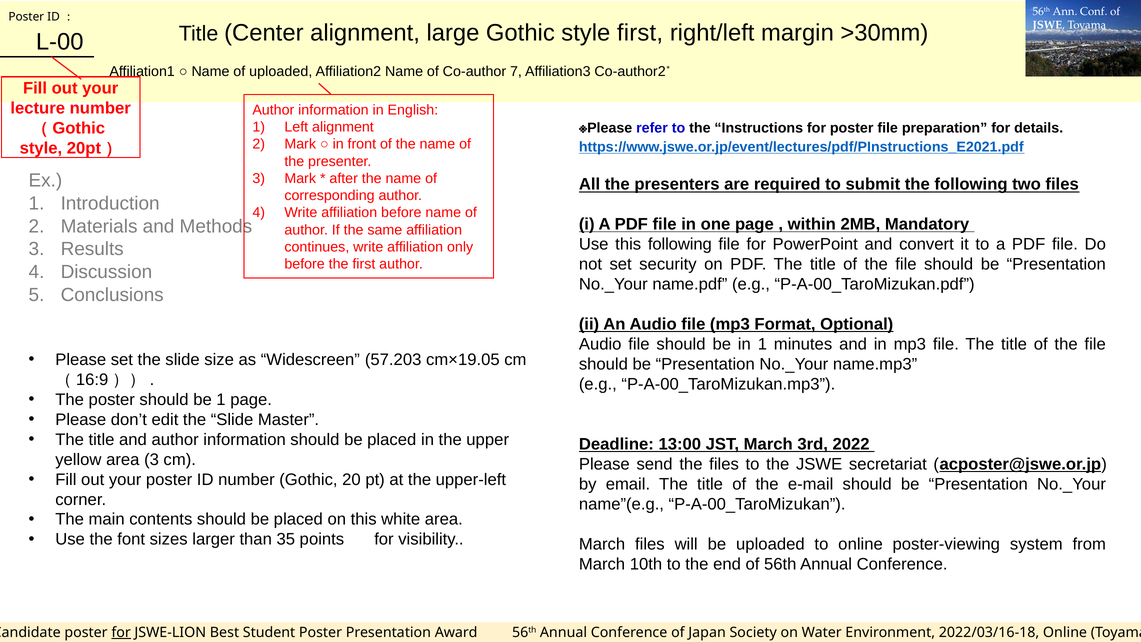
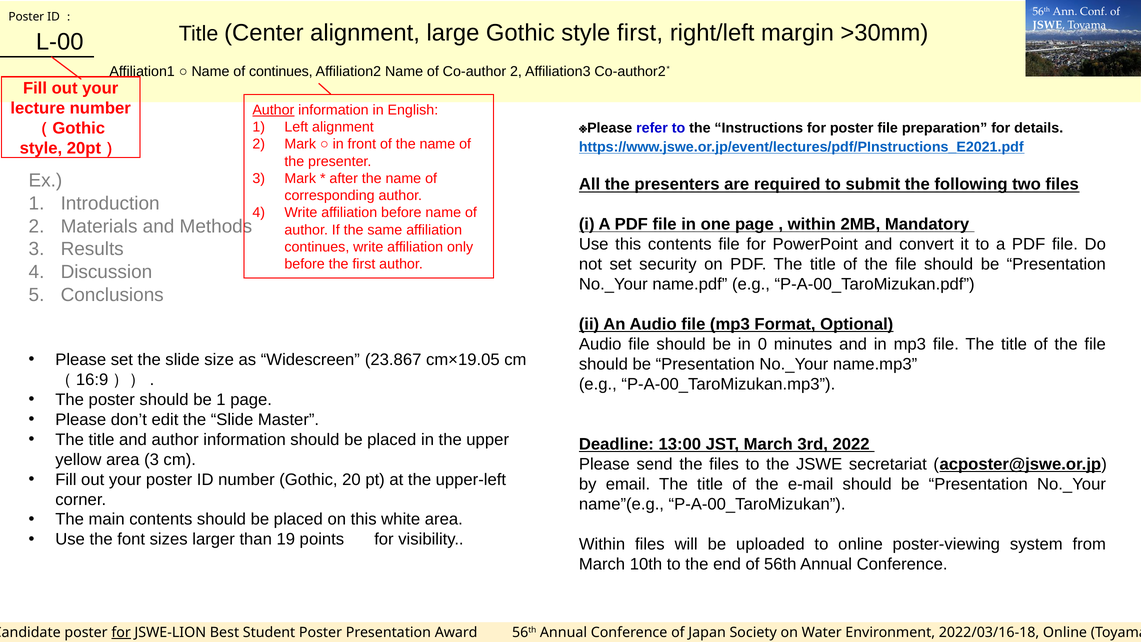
of uploaded: uploaded -> continues
Co-author 7: 7 -> 2
Author at (273, 110) underline: none -> present
this following: following -> contents
in 1: 1 -> 0
57.203: 57.203 -> 23.867
35: 35 -> 19
March at (602, 544): March -> Within
